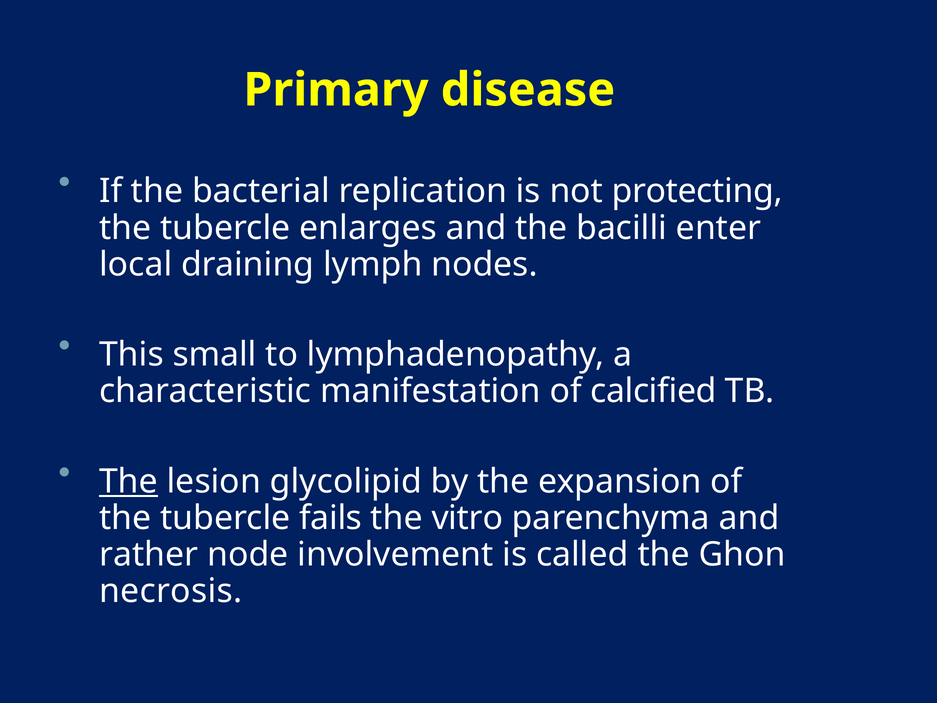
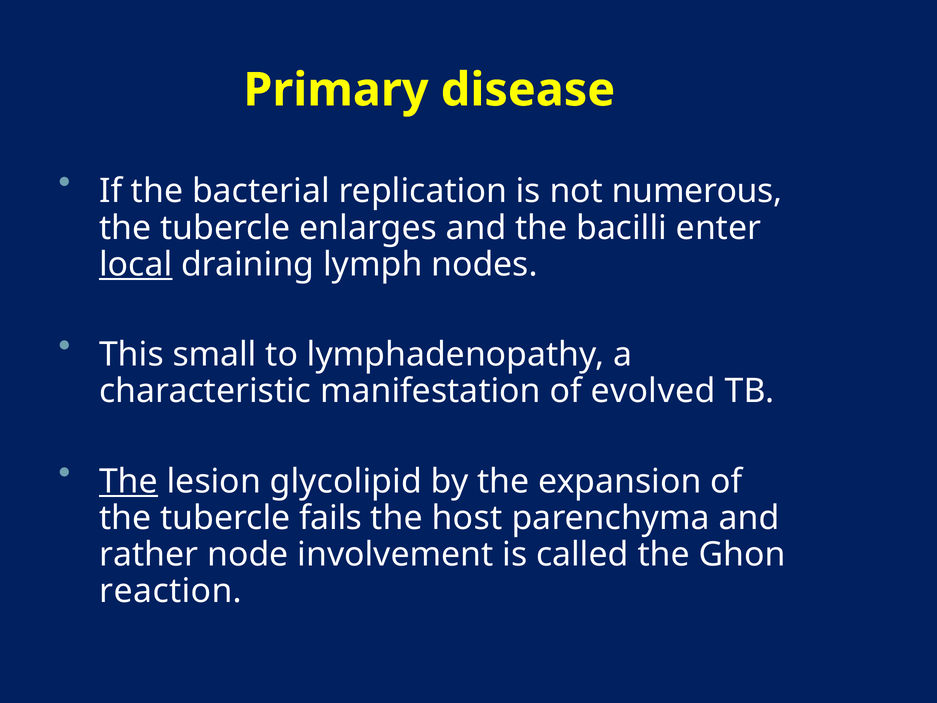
protecting: protecting -> numerous
local underline: none -> present
calcified: calcified -> evolved
vitro: vitro -> host
necrosis: necrosis -> reaction
